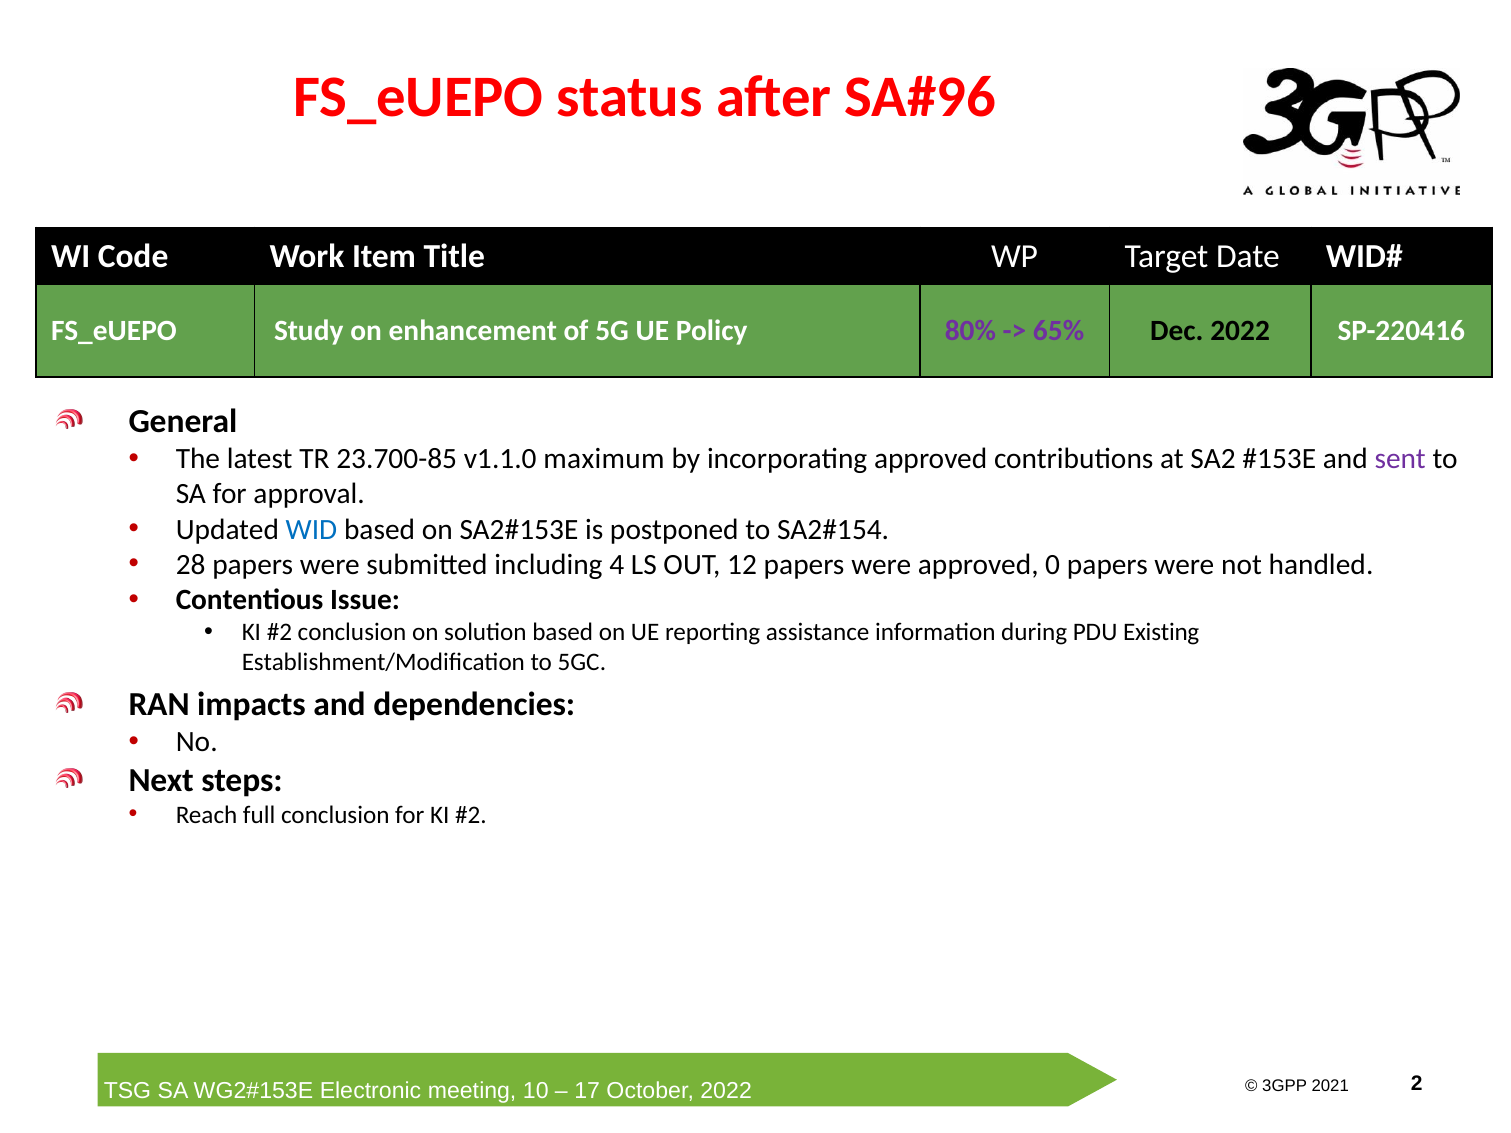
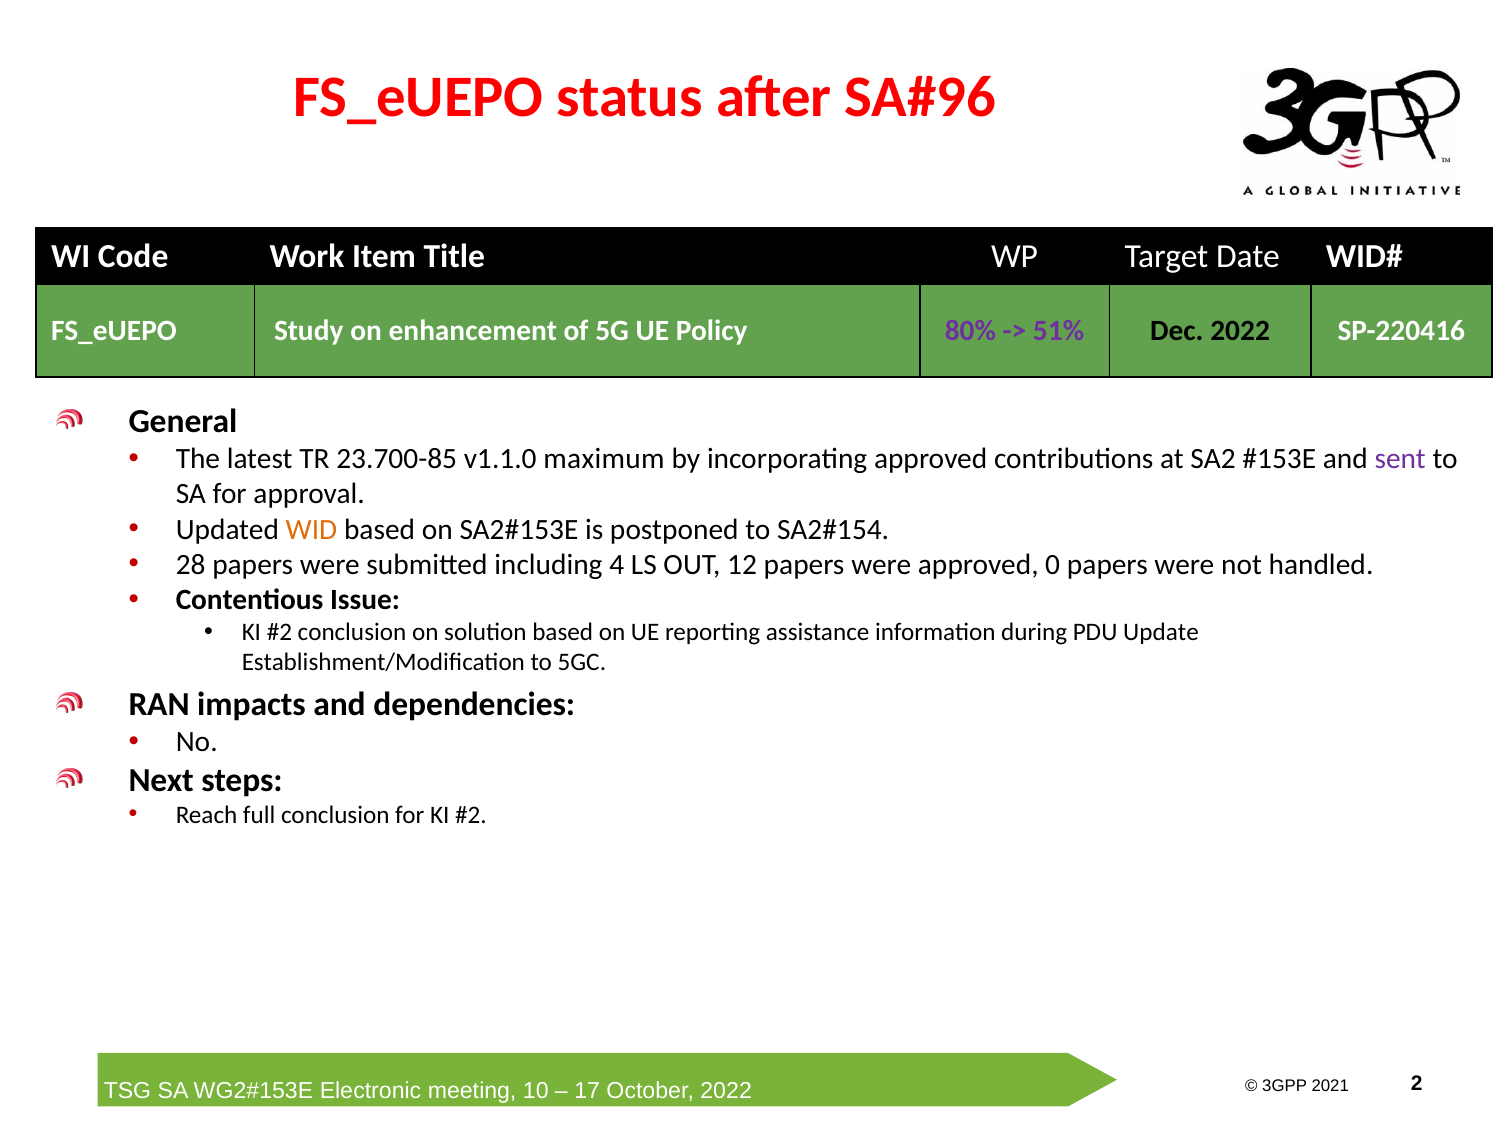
65%: 65% -> 51%
WID colour: blue -> orange
Existing: Existing -> Update
